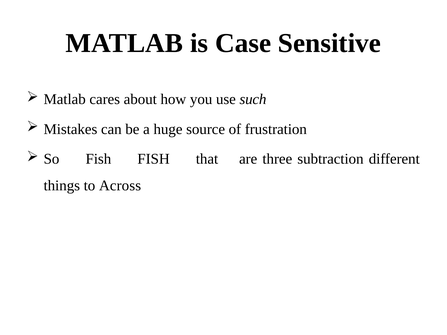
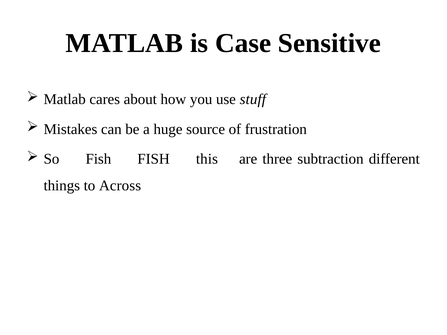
such: such -> stuff
that: that -> this
